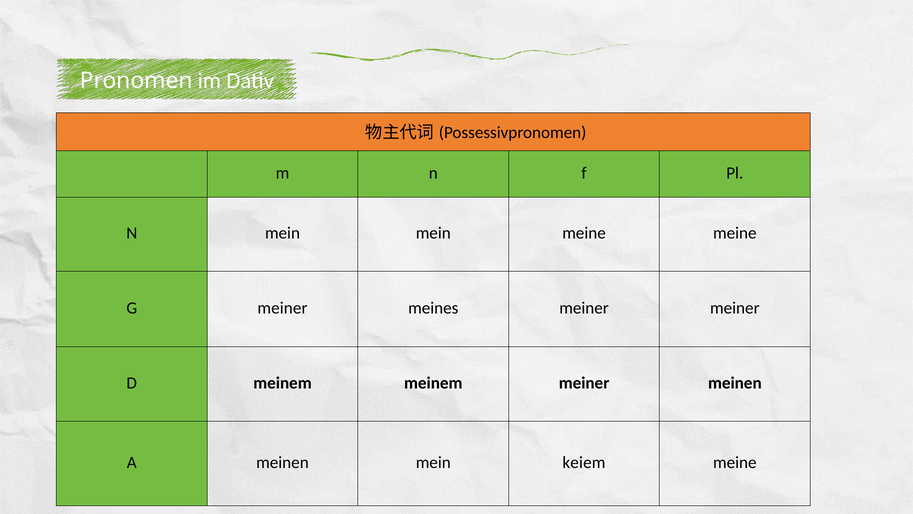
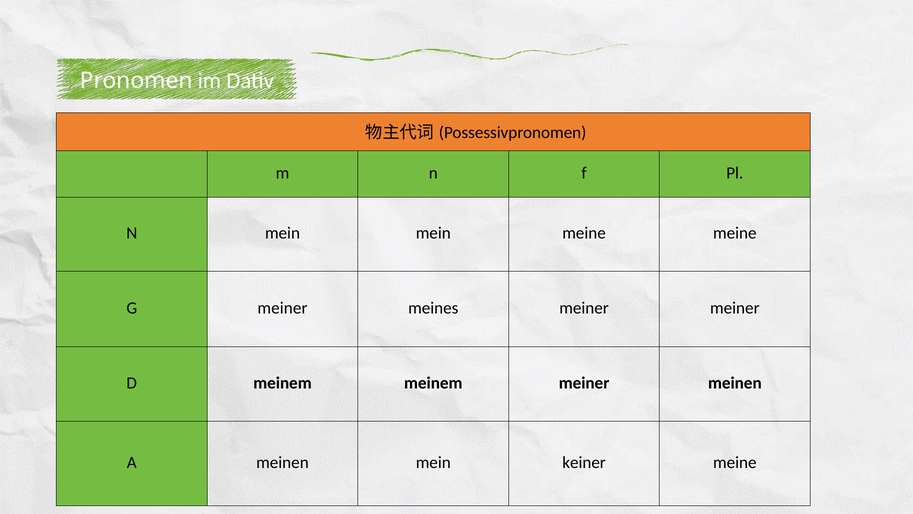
keiem: keiem -> keiner
